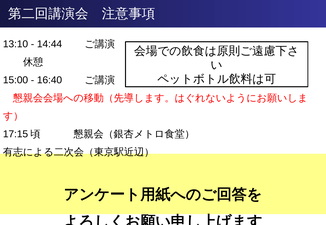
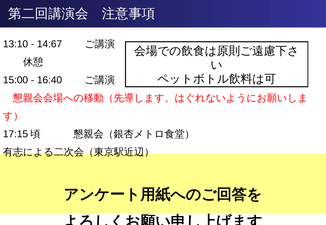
14:44: 14:44 -> 14:67
